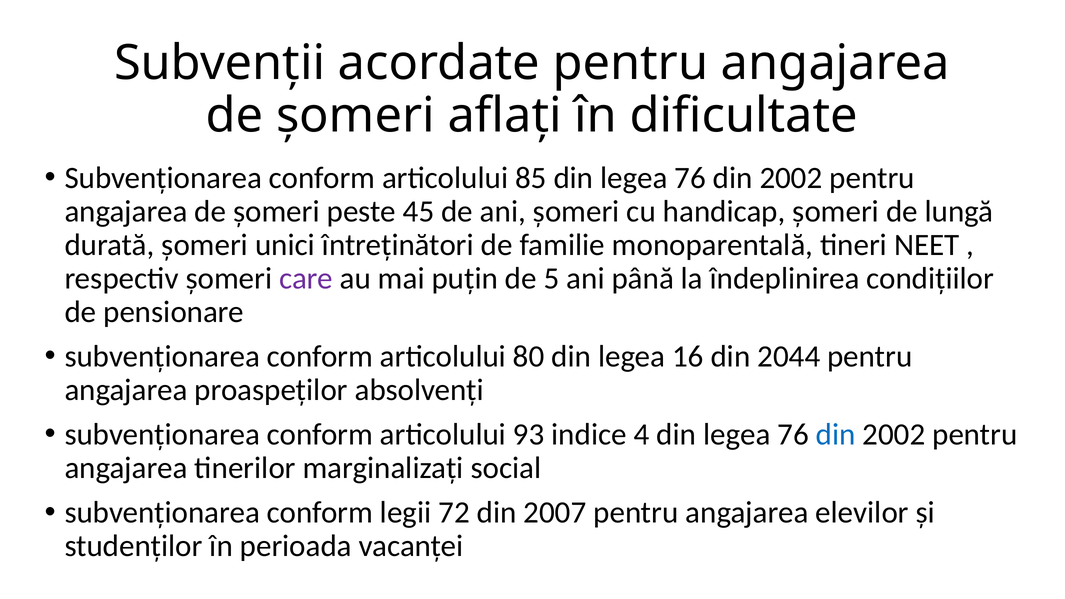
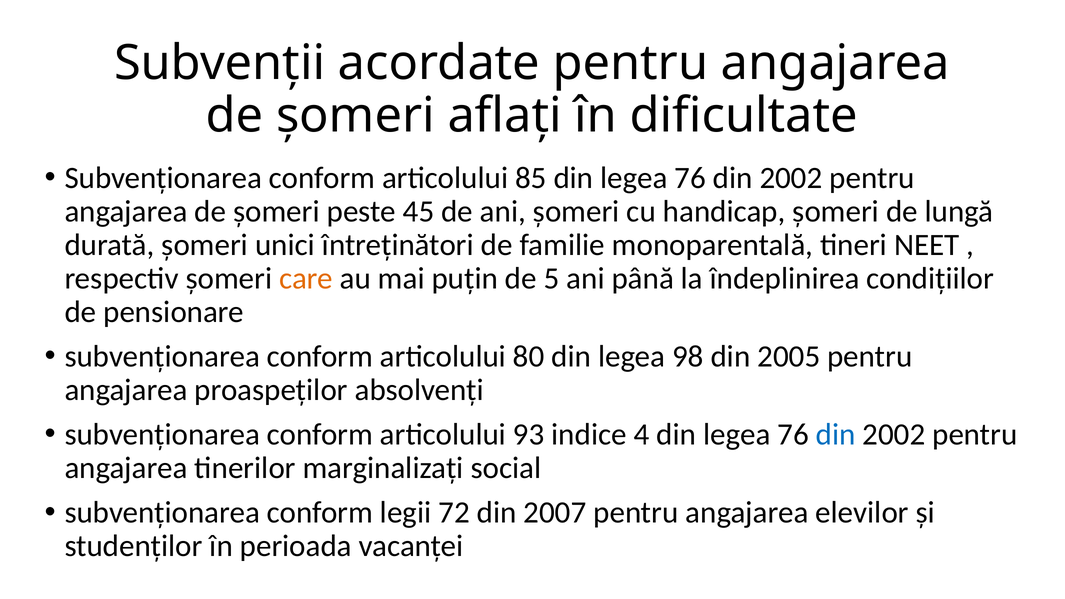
care colour: purple -> orange
16: 16 -> 98
2044: 2044 -> 2005
